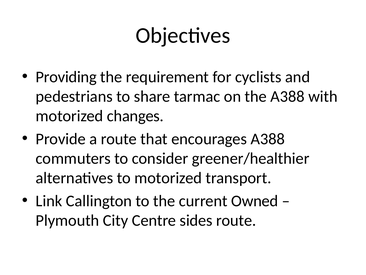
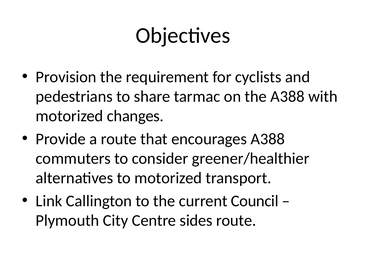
Providing: Providing -> Provision
Owned: Owned -> Council
